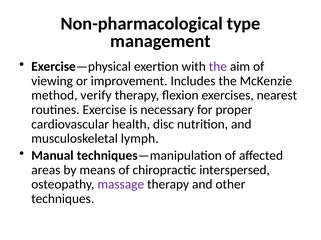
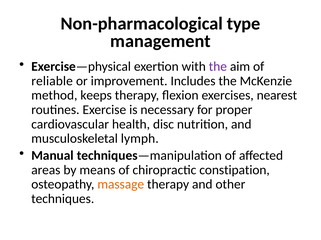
viewing: viewing -> reliable
verify: verify -> keeps
interspersed: interspersed -> constipation
massage colour: purple -> orange
